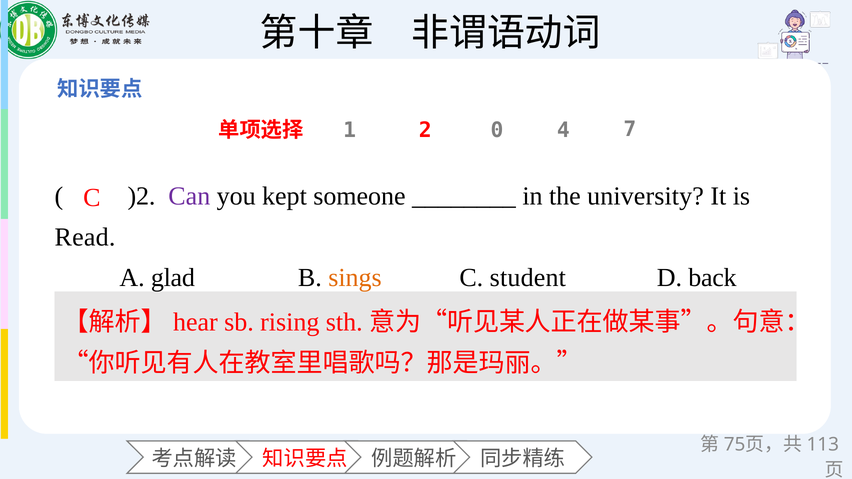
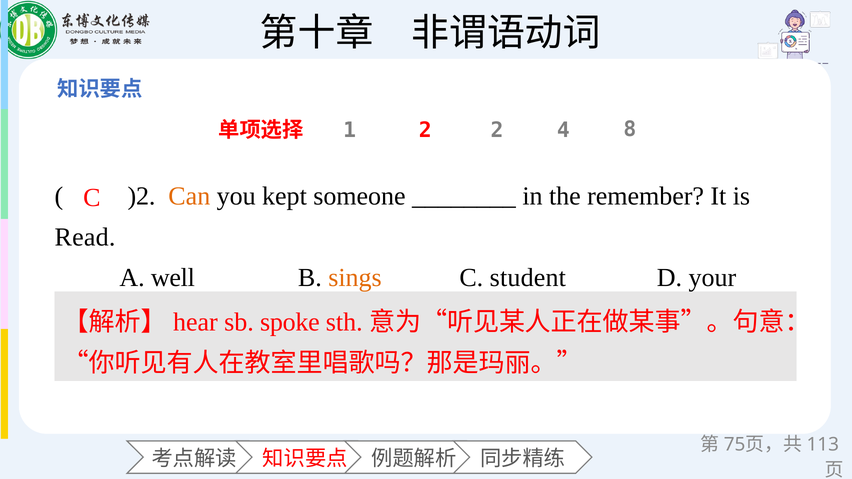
2 0: 0 -> 2
7: 7 -> 8
Can colour: purple -> orange
university: university -> remember
glad: glad -> well
back: back -> your
rising: rising -> spoke
